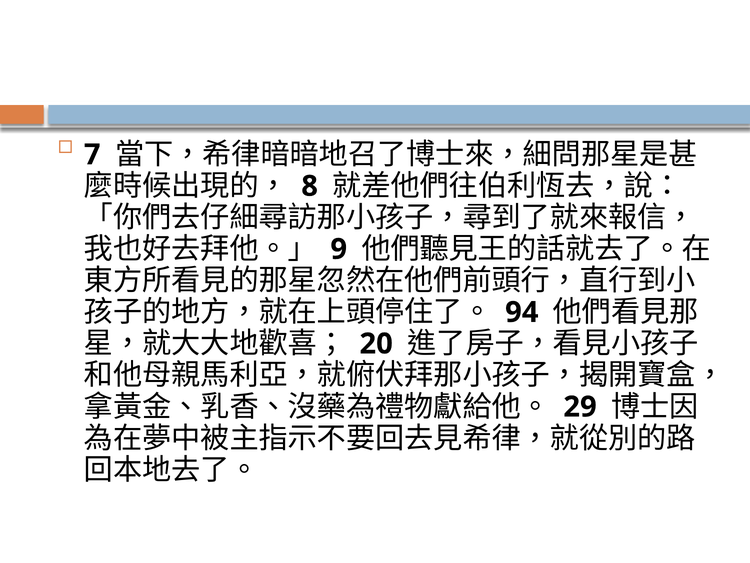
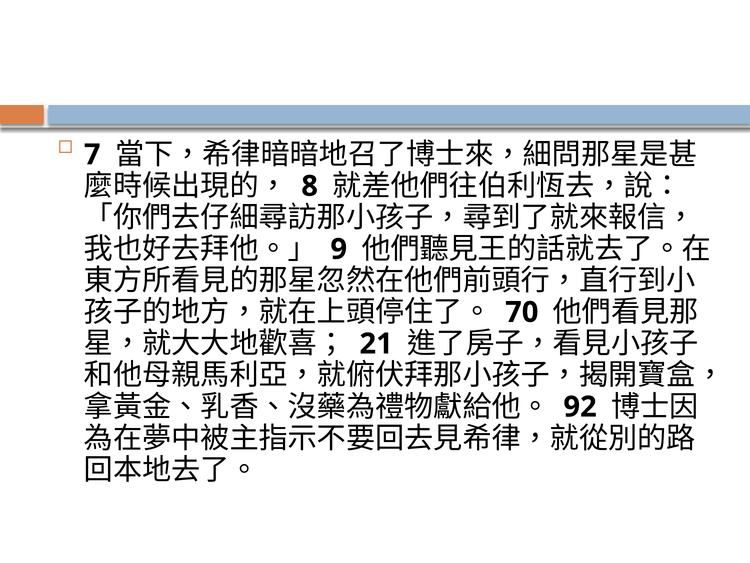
94: 94 -> 70
20: 20 -> 21
29: 29 -> 92
